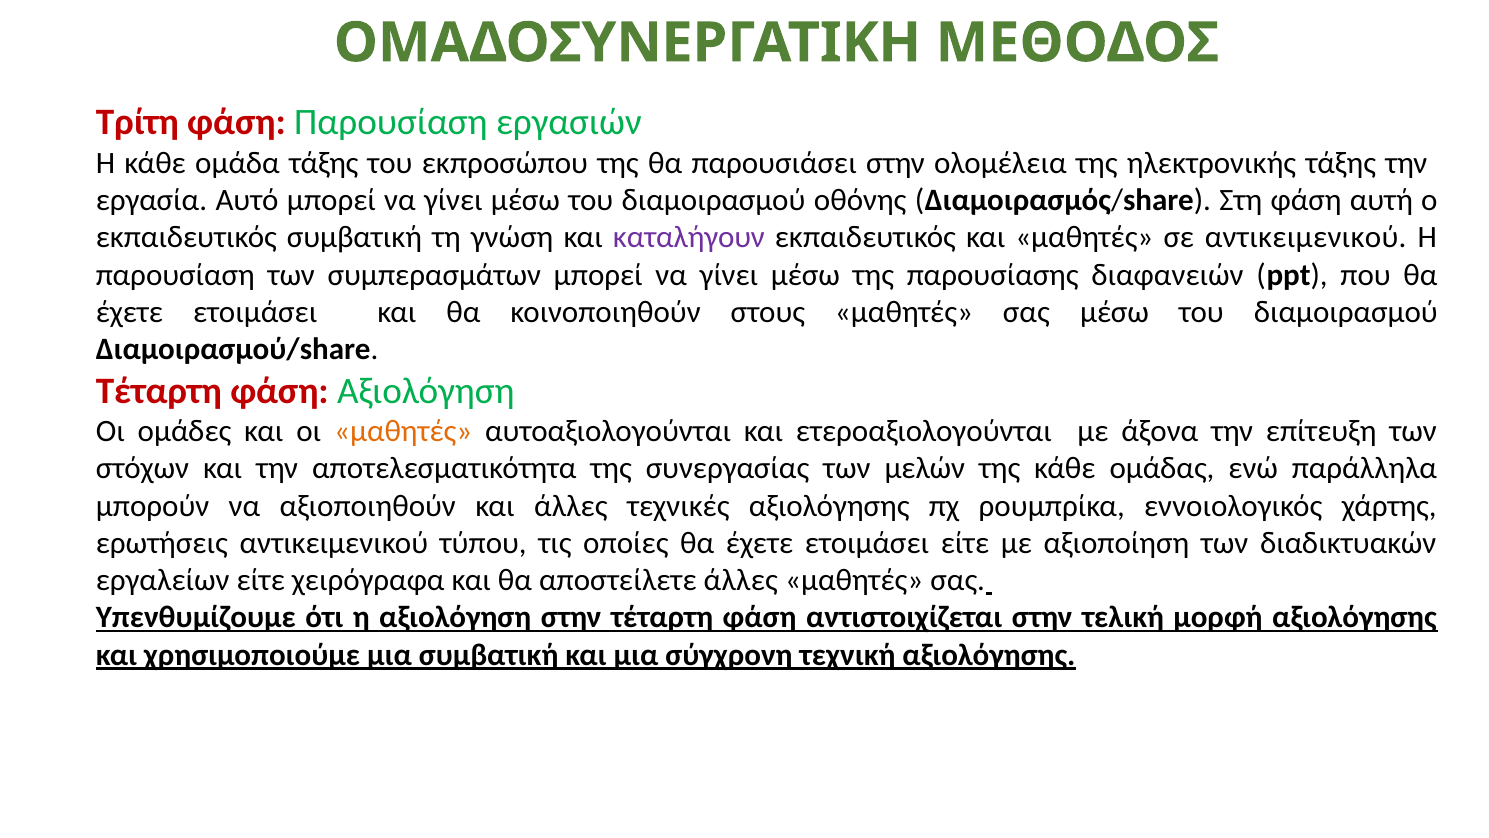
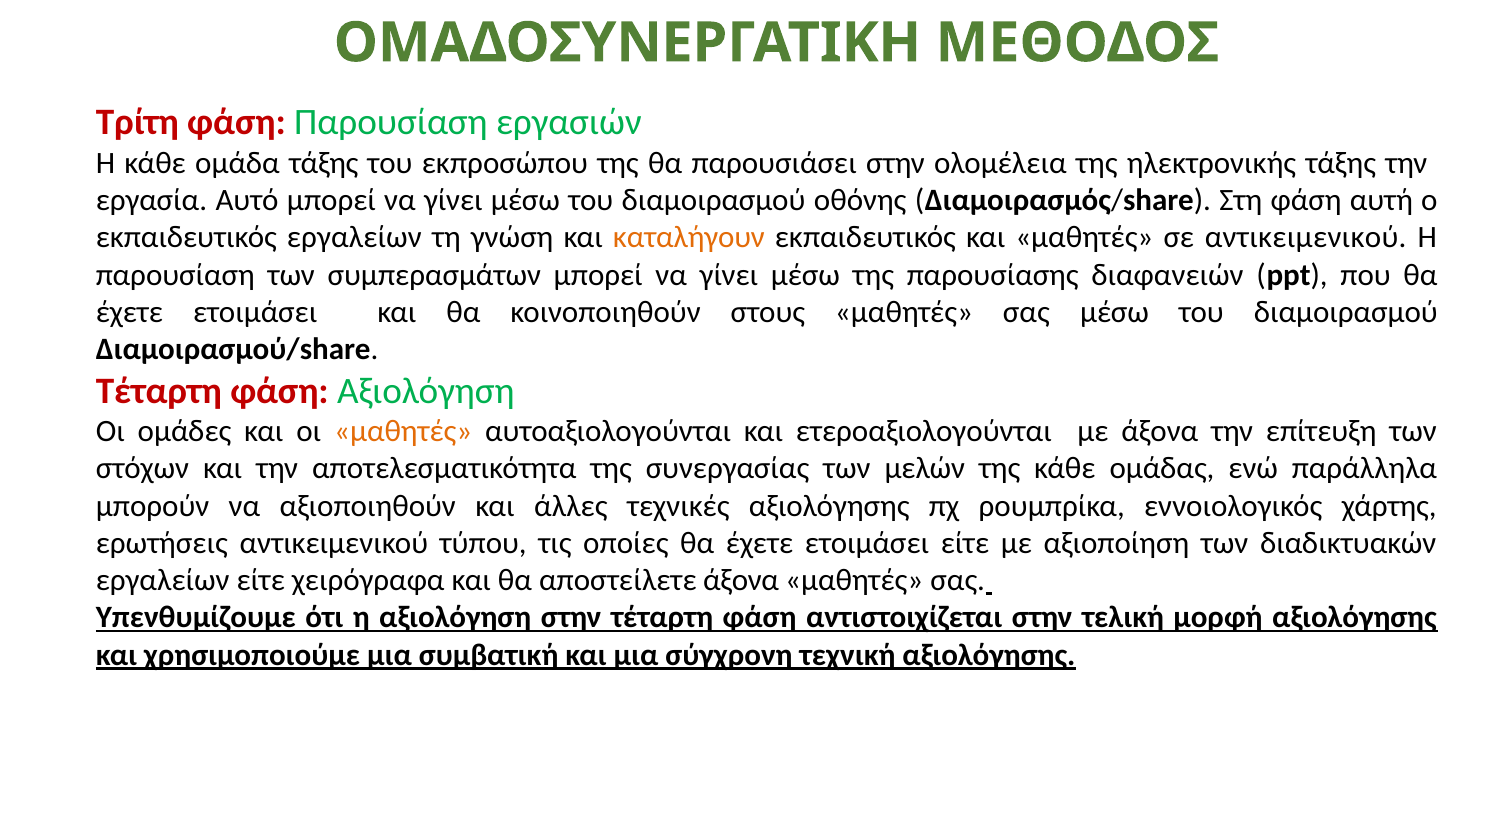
εκπαιδευτικός συμβατική: συμβατική -> εργαλείων
καταλήγουν colour: purple -> orange
αποστείλετε άλλες: άλλες -> άξονα
